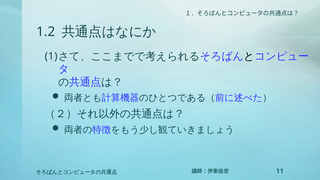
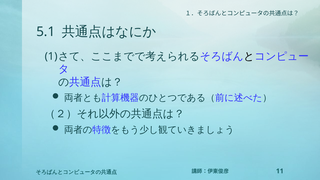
1.2: 1.2 -> 5.1
